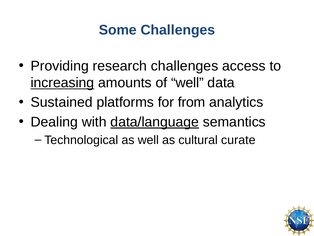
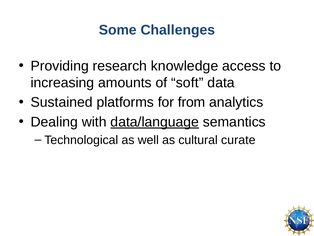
research challenges: challenges -> knowledge
increasing underline: present -> none
of well: well -> soft
